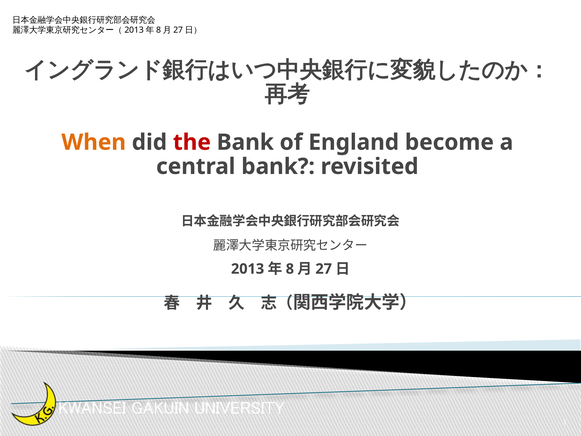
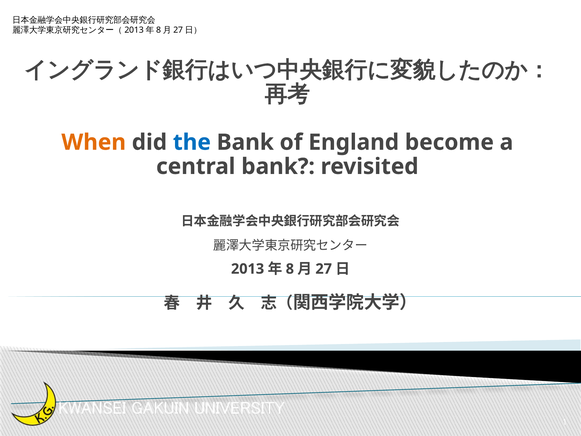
the colour: red -> blue
